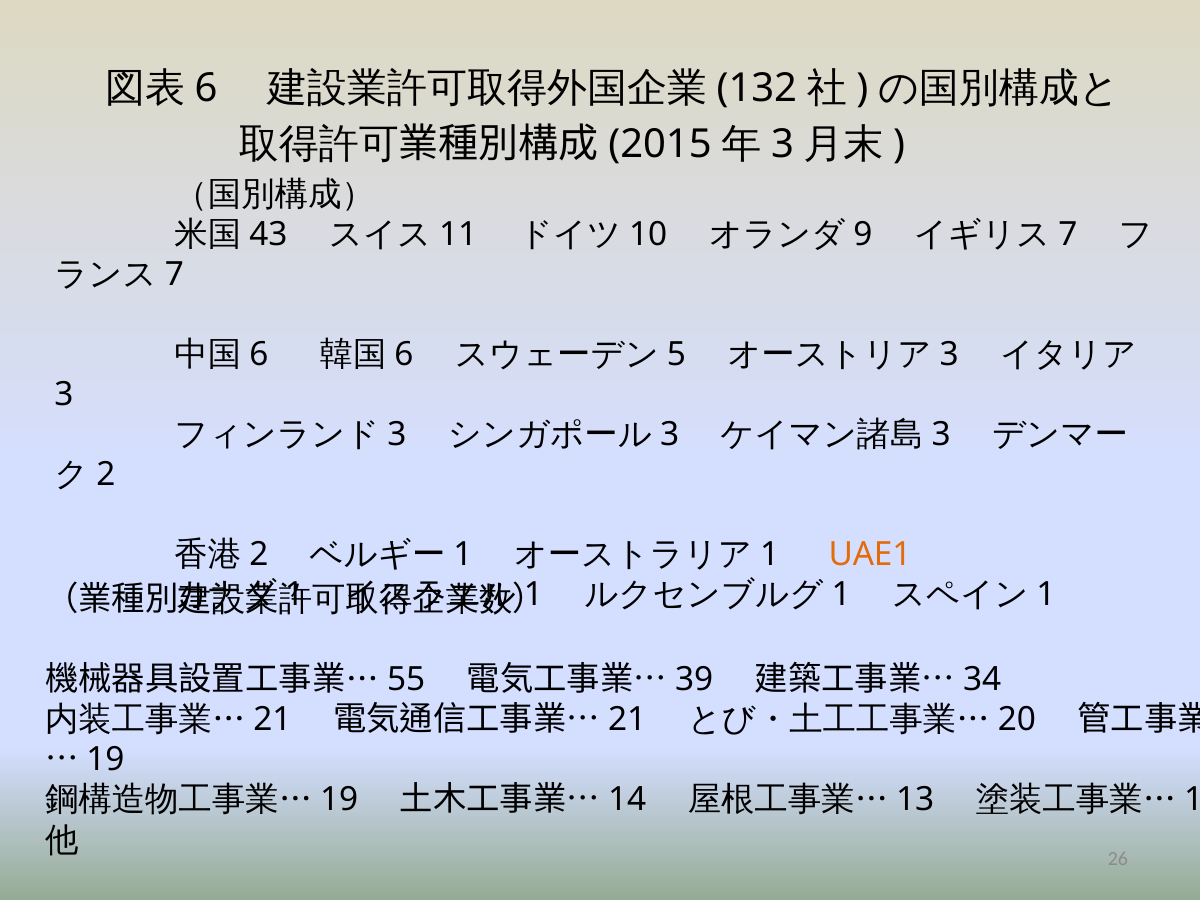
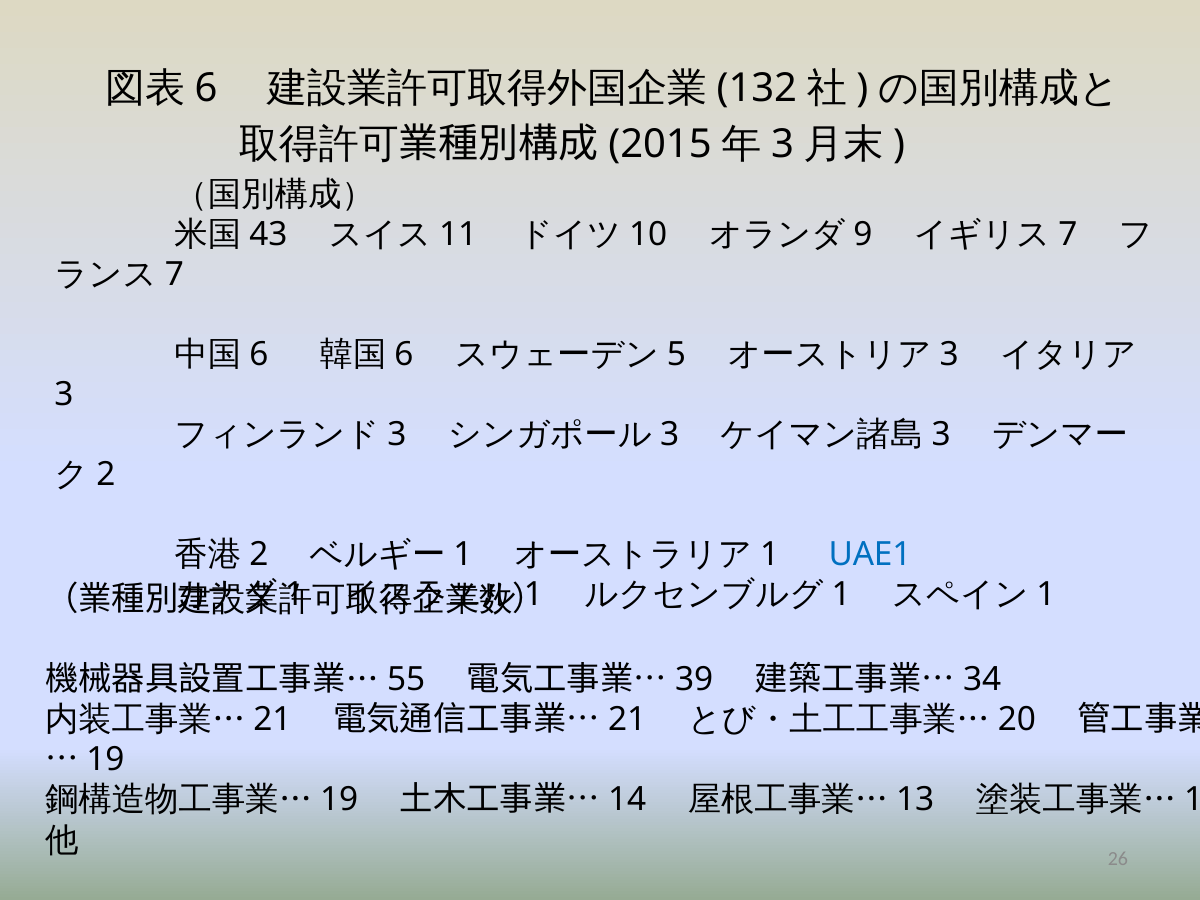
UAE1 colour: orange -> blue
